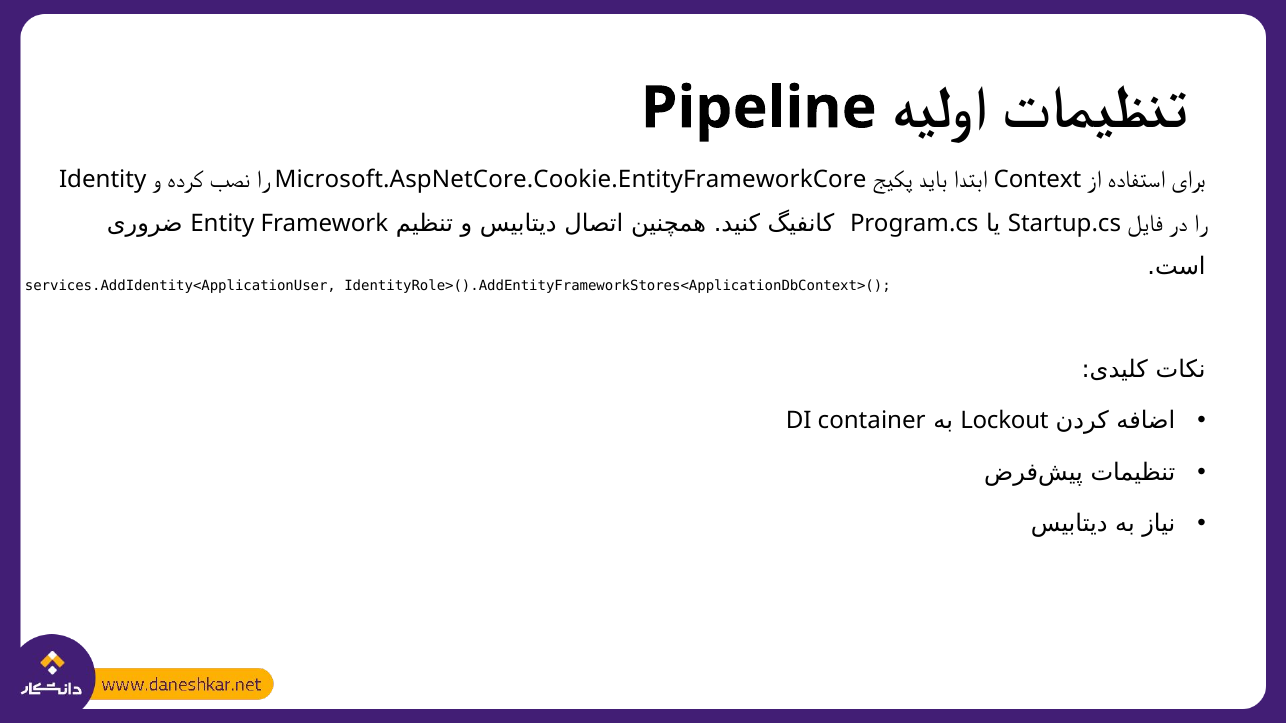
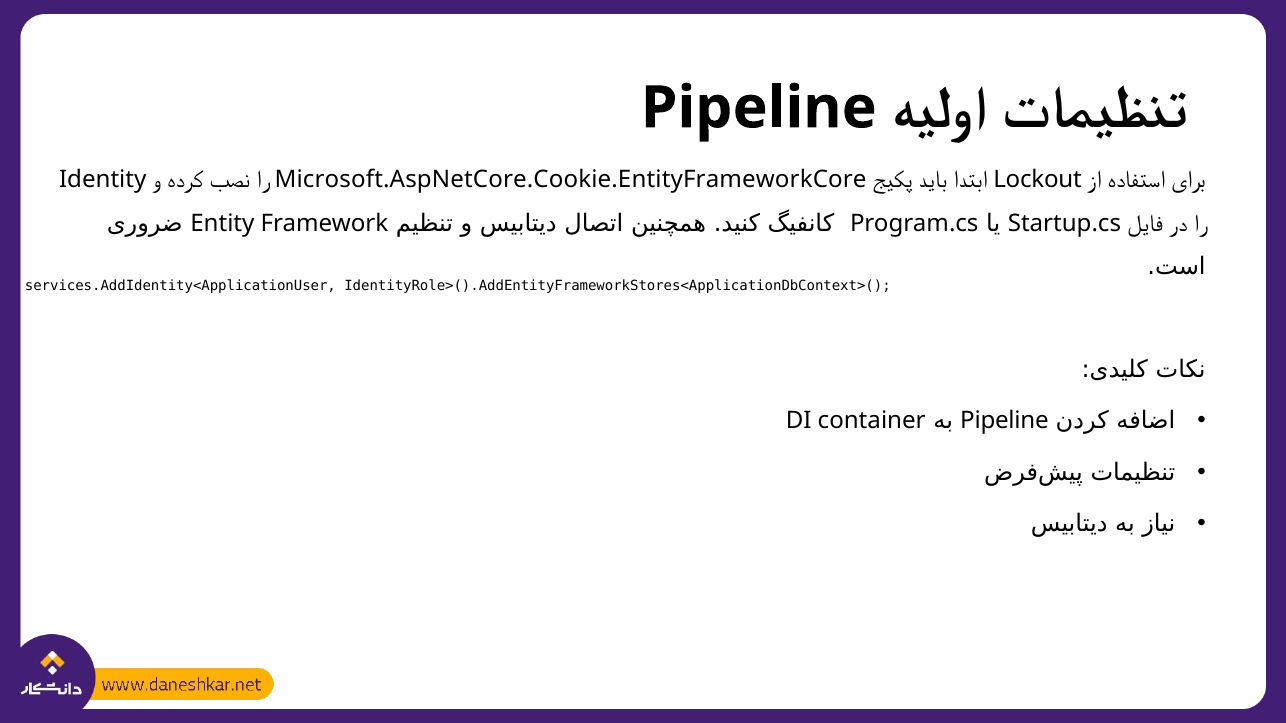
Context: Context -> Lockout
Lockout at (1004, 421): Lockout -> Pipeline
